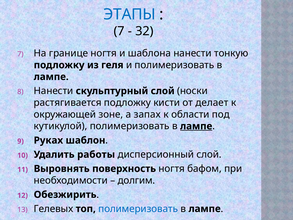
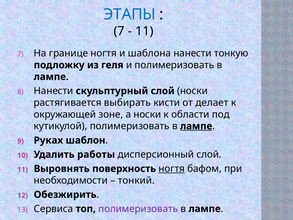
32 at (144, 31): 32 -> 11
растягивается подложку: подложку -> выбирать
а запах: запах -> носки
ногтя at (172, 169) underline: none -> present
долгим: долгим -> тонкий
Гелевых: Гелевых -> Сервиса
полимеризовать at (138, 209) colour: blue -> purple
